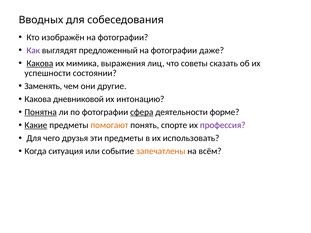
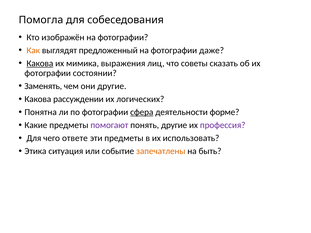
Вводных: Вводных -> Помогла
Как colour: purple -> orange
успешности at (48, 73): успешности -> фотографии
дневниковой: дневниковой -> рассуждении
интонацию: интонацию -> логических
Понятна underline: present -> none
Какие underline: present -> none
помогают colour: orange -> purple
понять спорте: спорте -> другие
друзья: друзья -> ответе
Когда: Когда -> Этика
всём: всём -> быть
